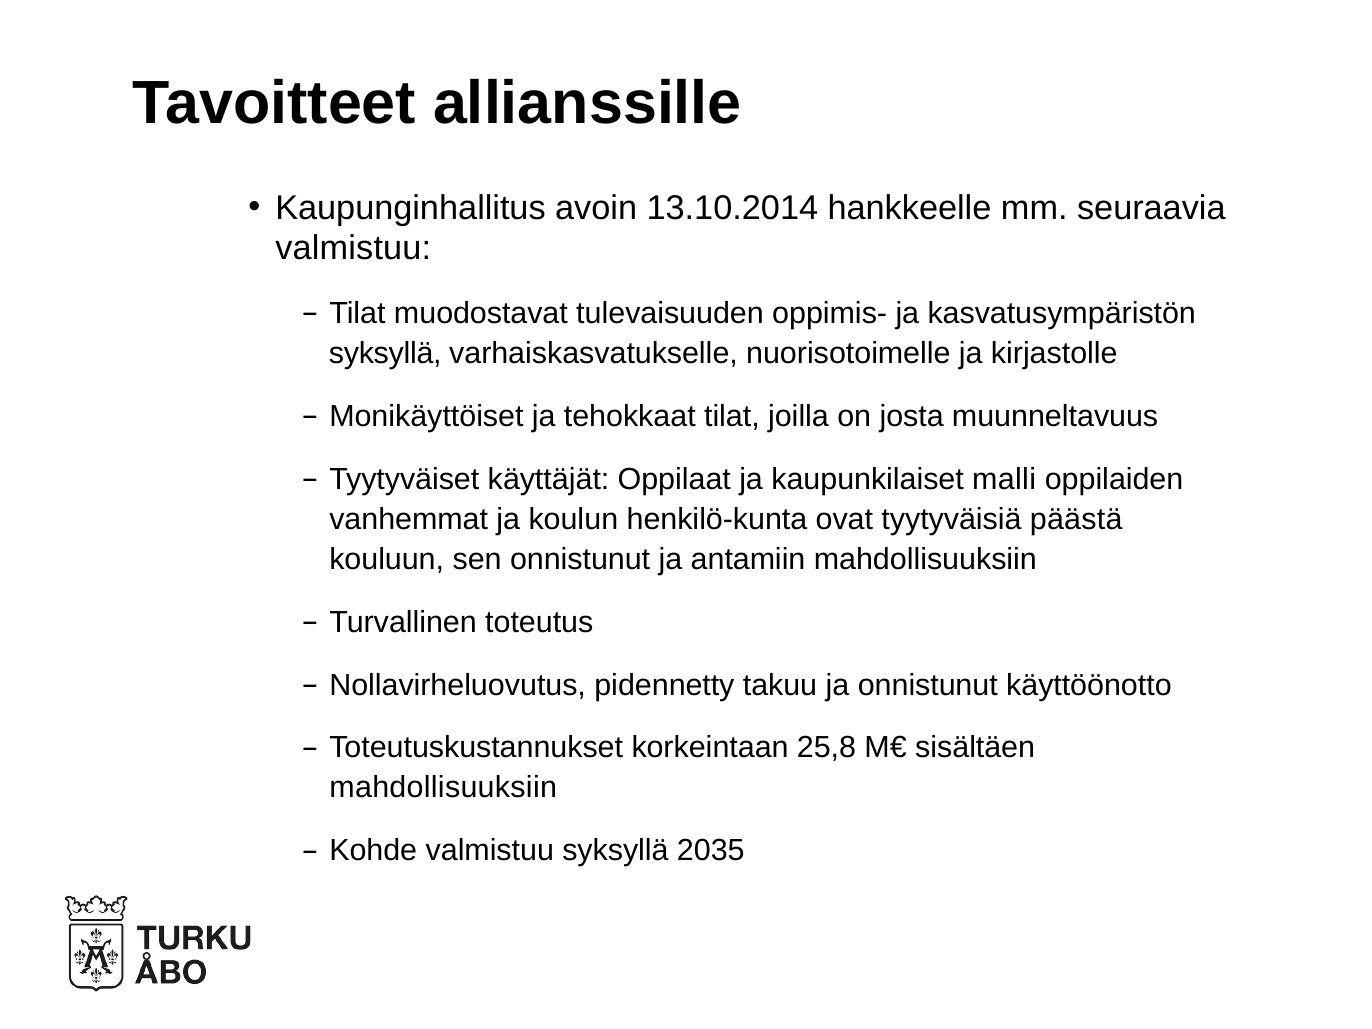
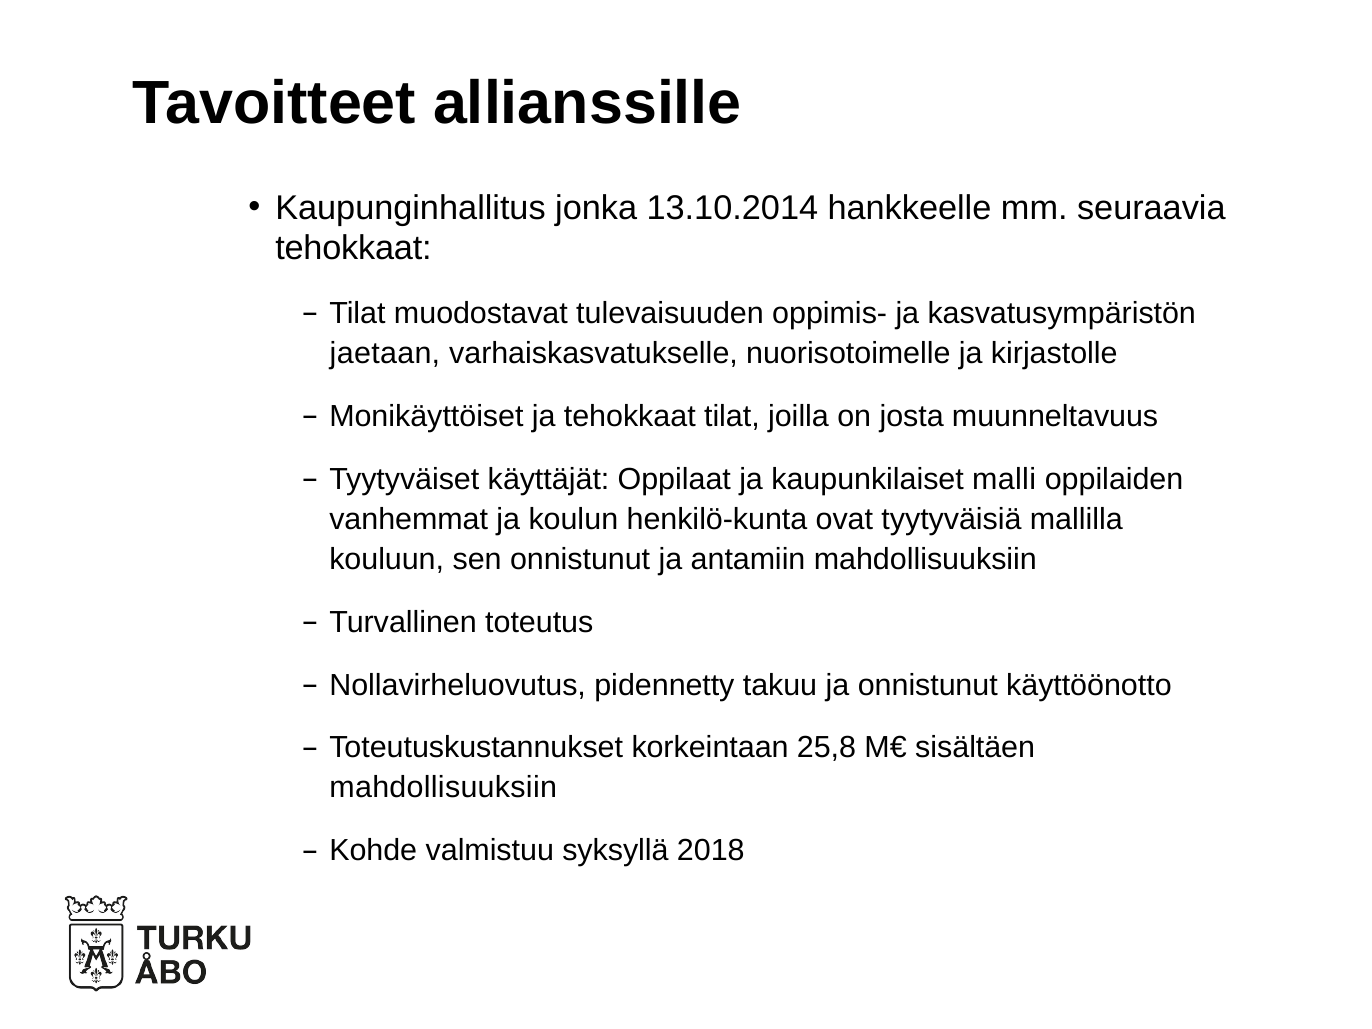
avoin: avoin -> jonka
valmistuu at (353, 248): valmistuu -> tehokkaat
syksyllä at (385, 353): syksyllä -> jaetaan
päästä: päästä -> mallilla
2035: 2035 -> 2018
